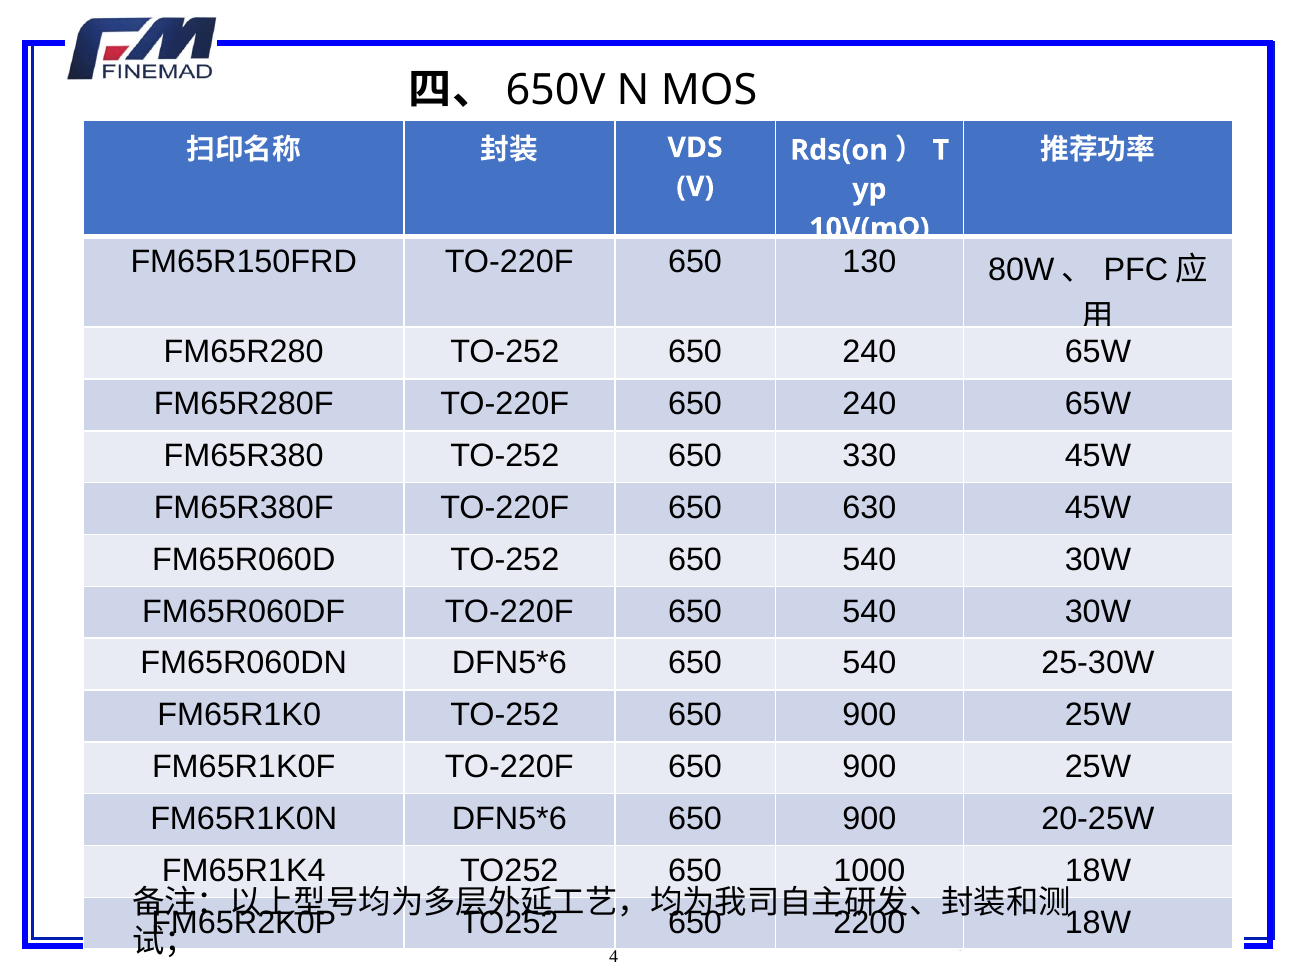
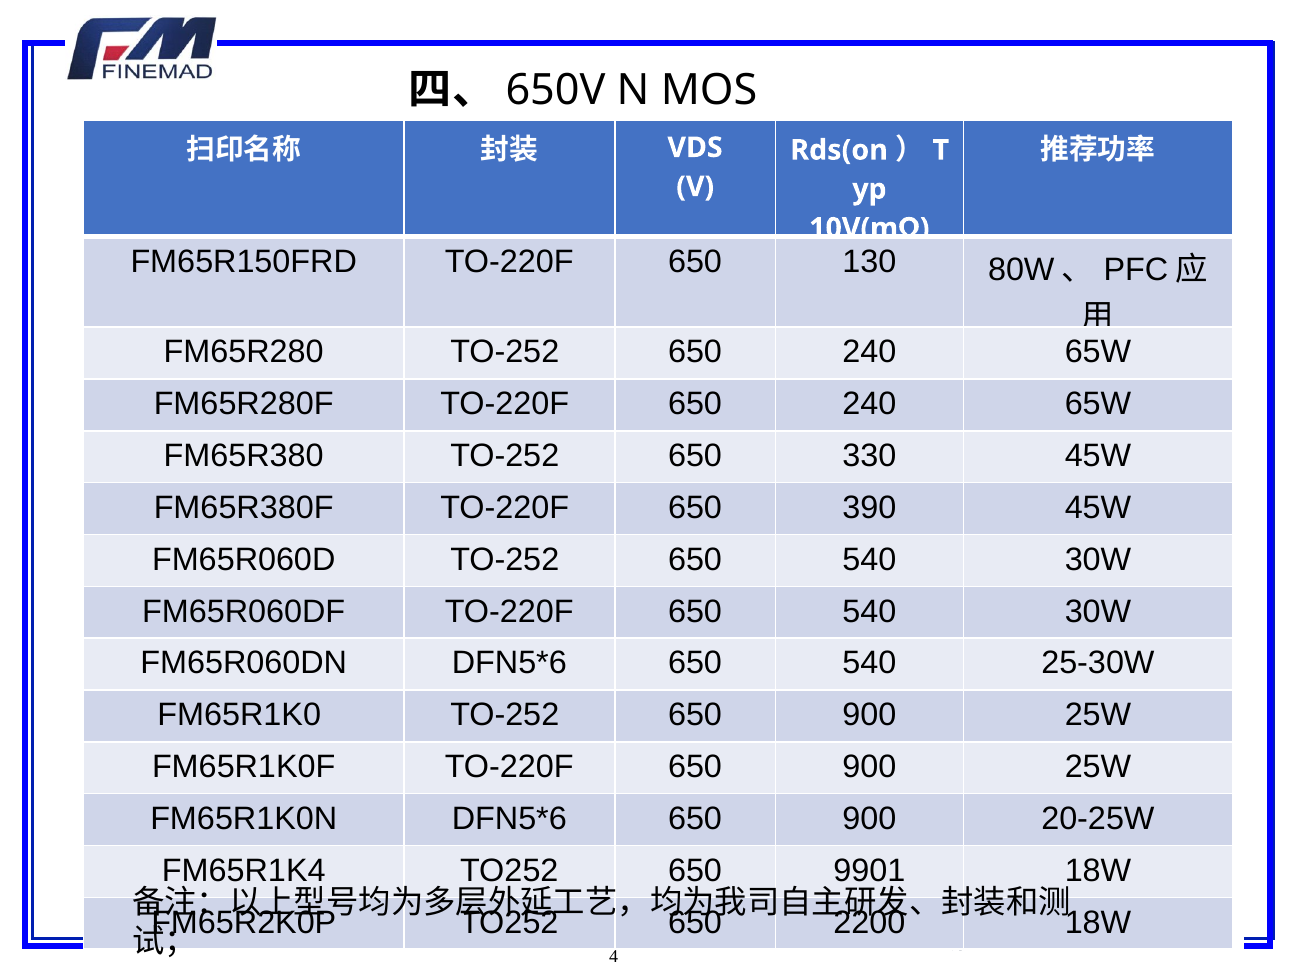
630: 630 -> 390
1000: 1000 -> 9901
